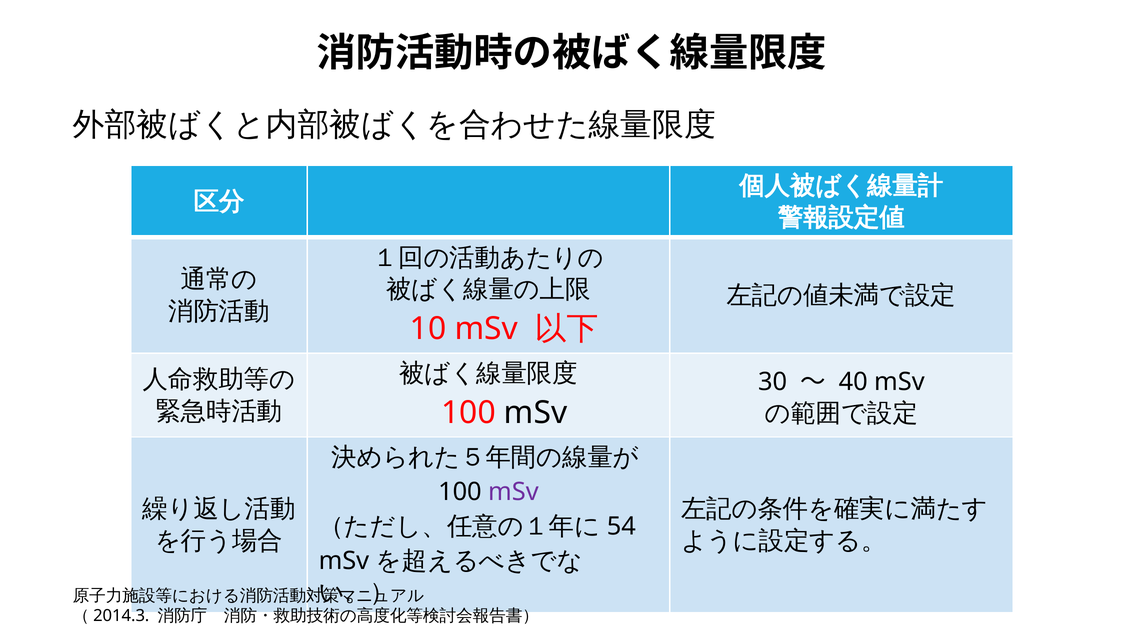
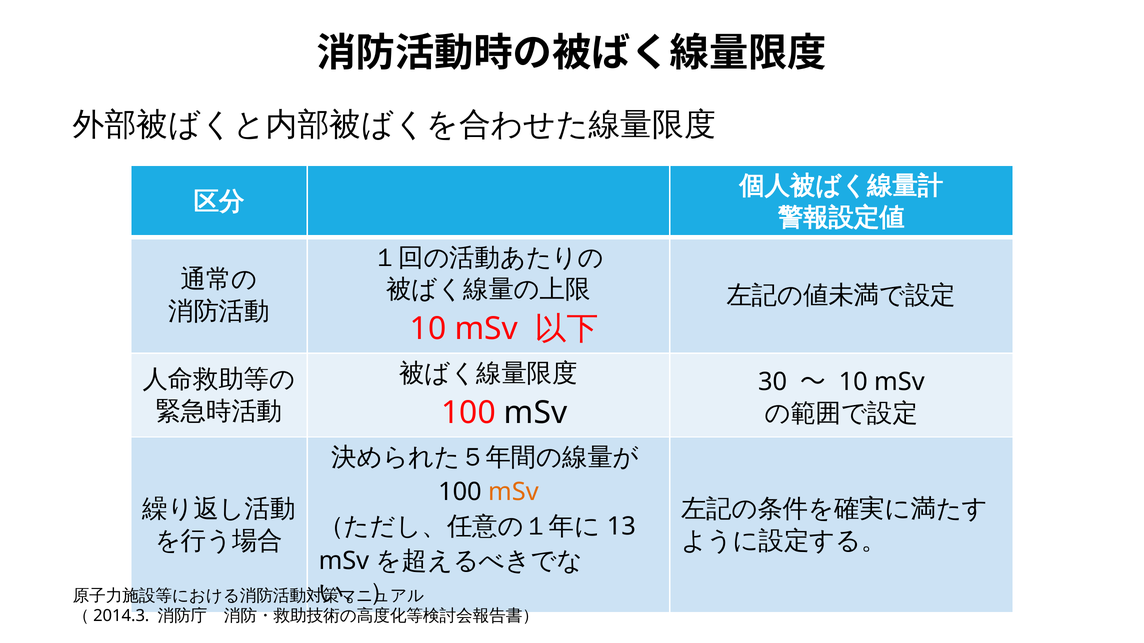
40 at (853, 382): 40 -> 10
mSv at (513, 492) colour: purple -> orange
54: 54 -> 13
